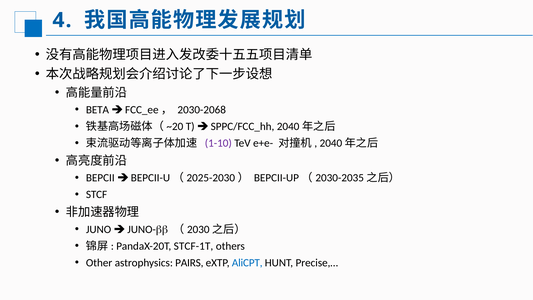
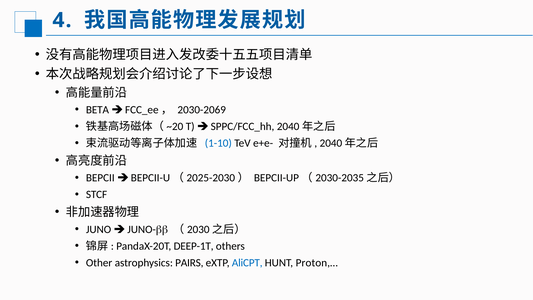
2030-2068: 2030-2068 -> 2030-2069
1-10 colour: purple -> blue
STCF-1T: STCF-1T -> DEEP-1T
Precise,…: Precise,… -> Proton,…
